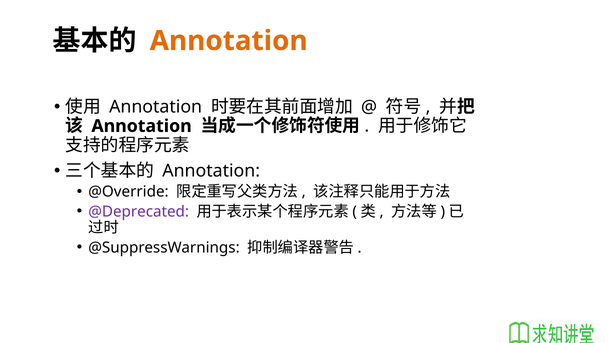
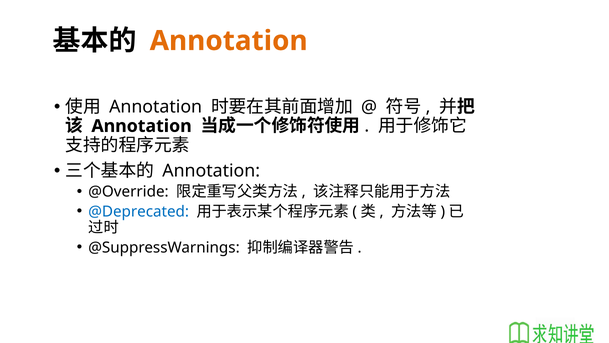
@Deprecated colour: purple -> blue
